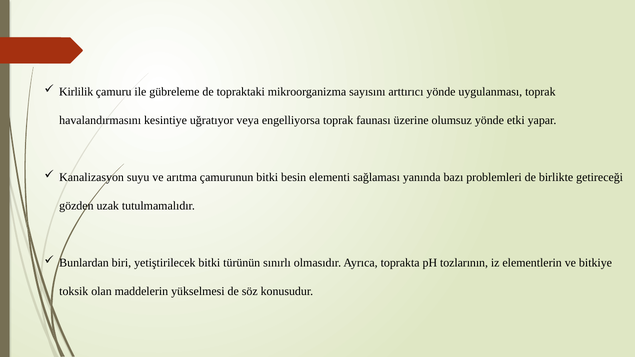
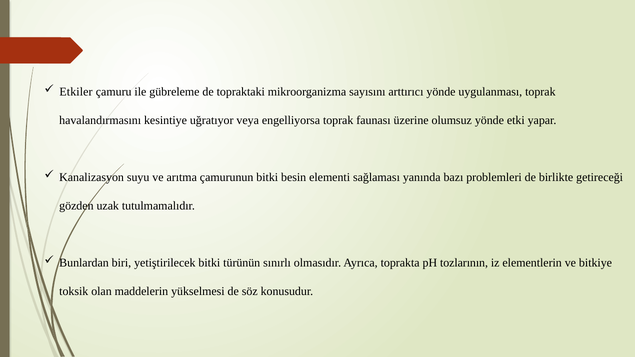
Kirlilik: Kirlilik -> Etkiler
